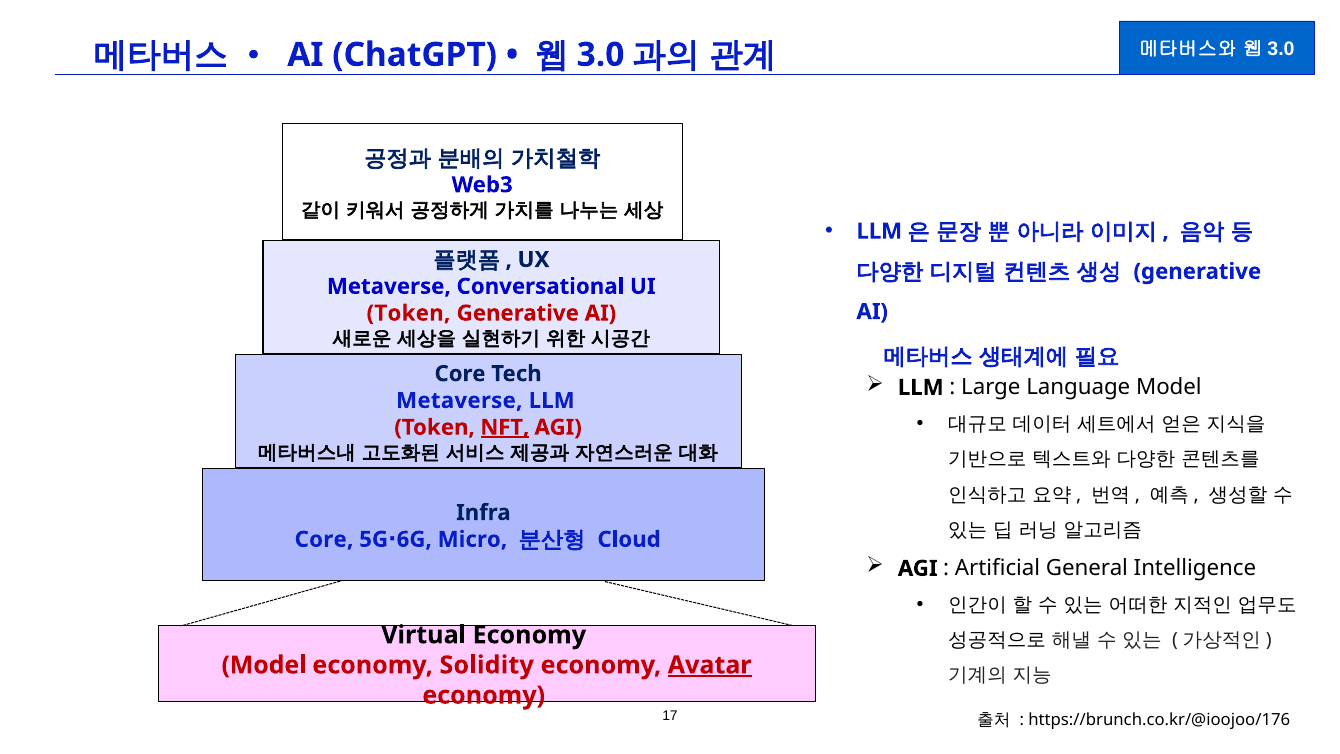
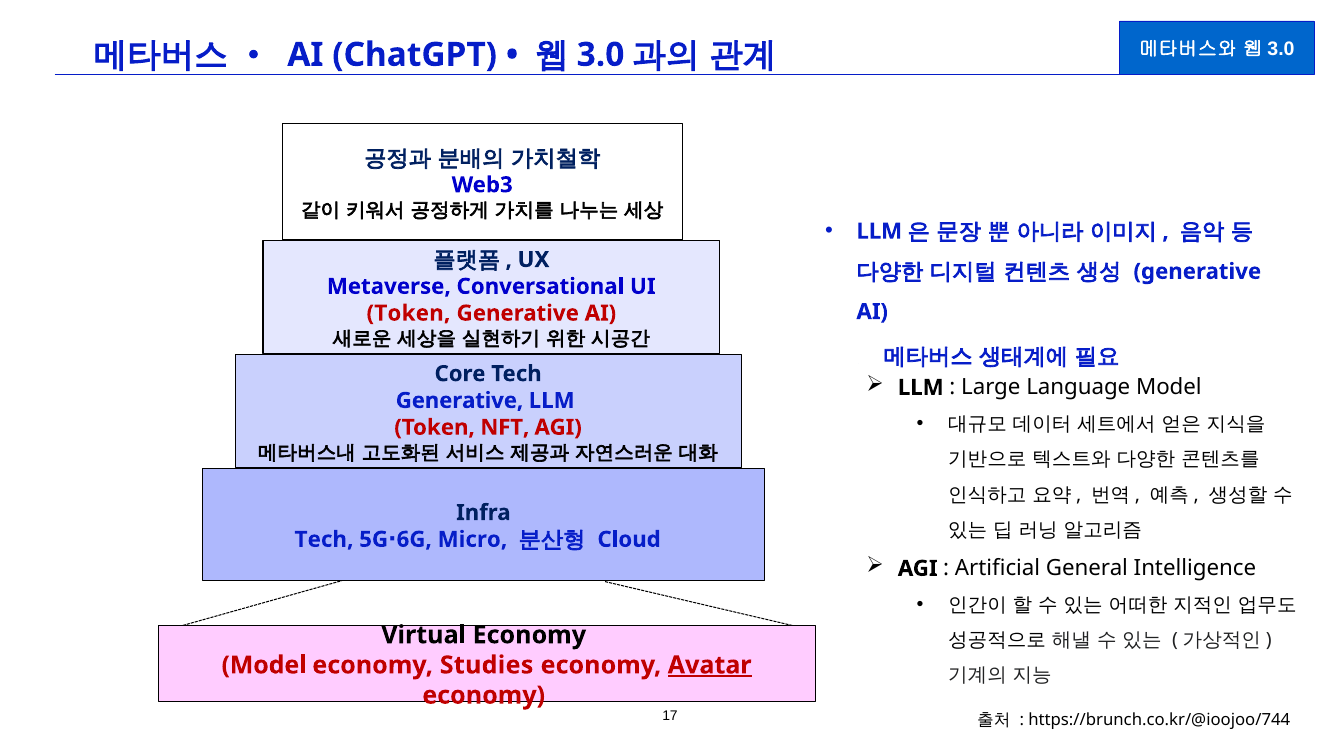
Metaverse at (459, 400): Metaverse -> Generative
NFT underline: present -> none
Core at (324, 539): Core -> Tech
Solidity: Solidity -> Studies
https://brunch.co.kr/@ioojoo/176: https://brunch.co.kr/@ioojoo/176 -> https://brunch.co.kr/@ioojoo/744
